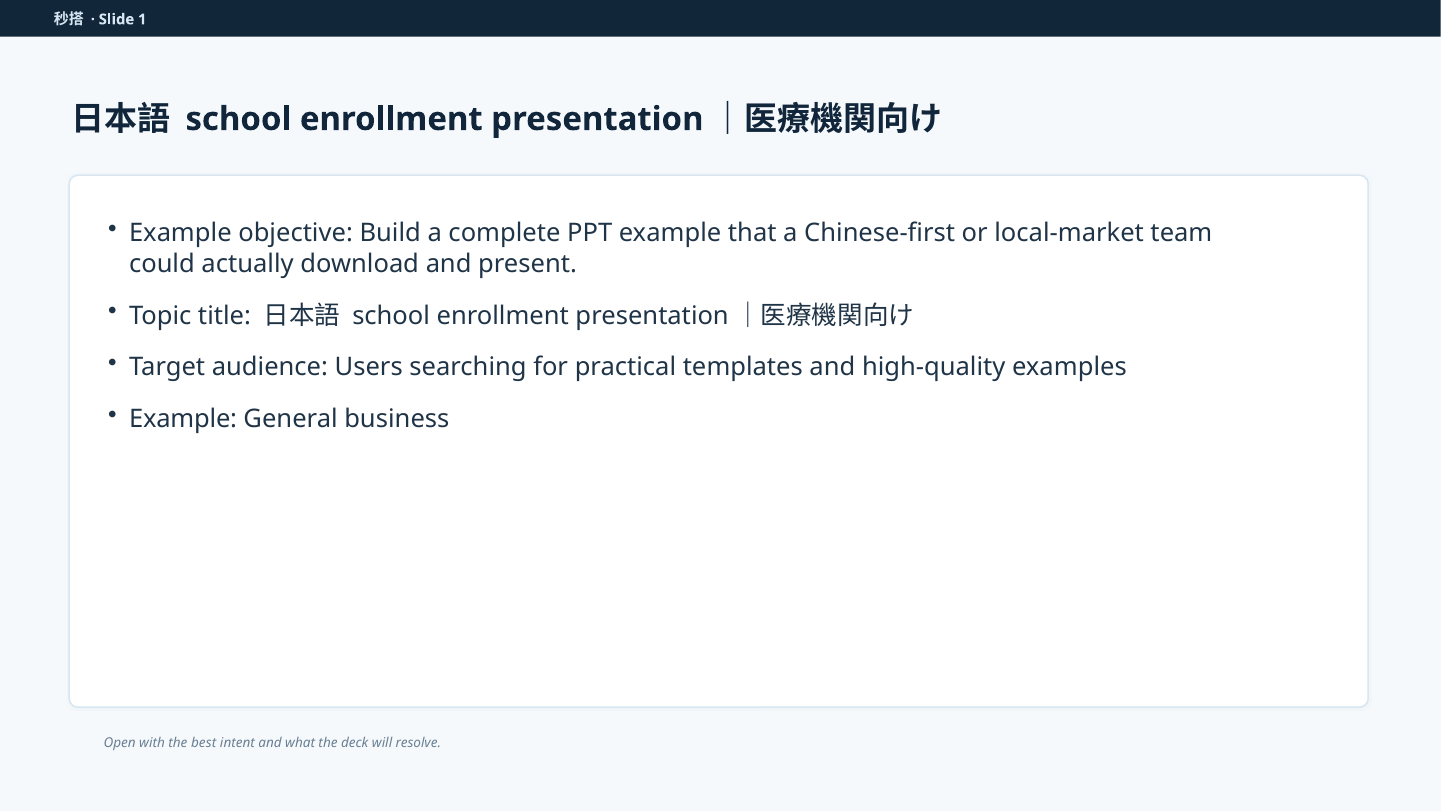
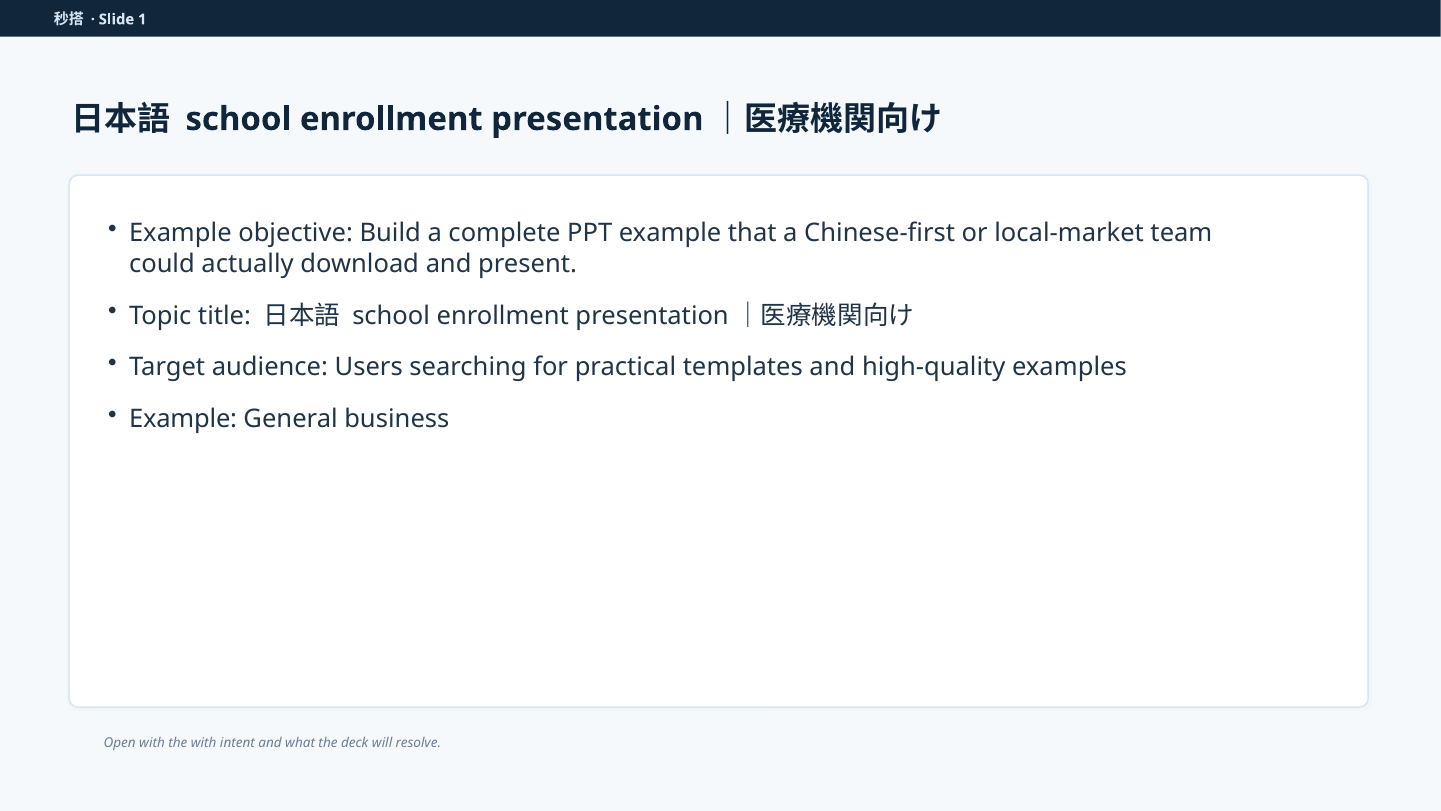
the best: best -> with
